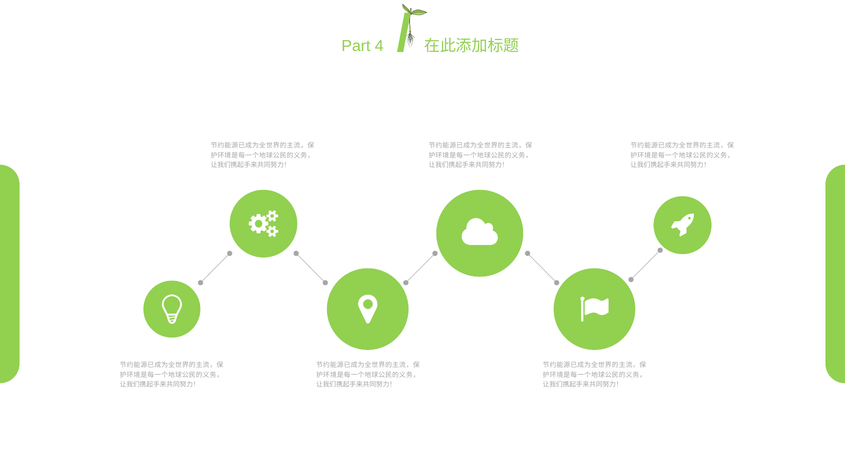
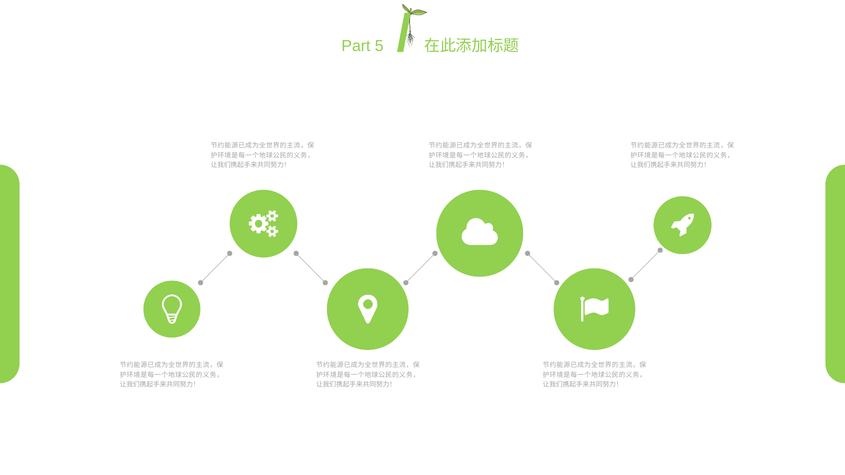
4: 4 -> 5
